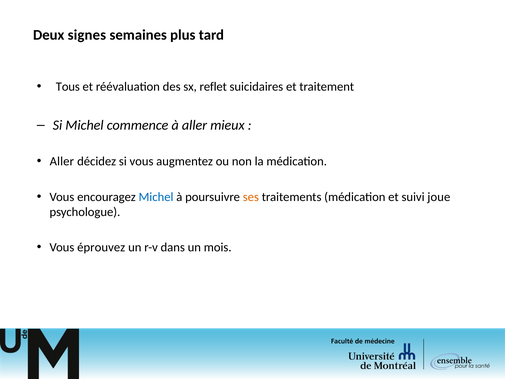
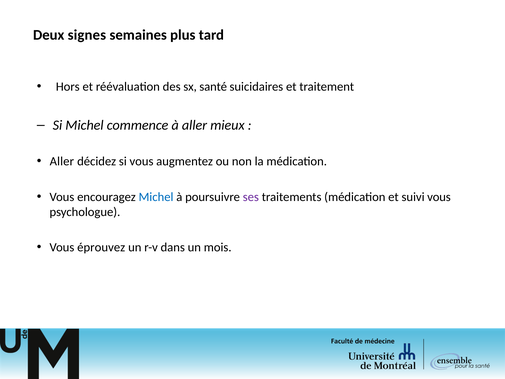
Tous: Tous -> Hors
reflet: reflet -> santé
ses colour: orange -> purple
suivi joue: joue -> vous
